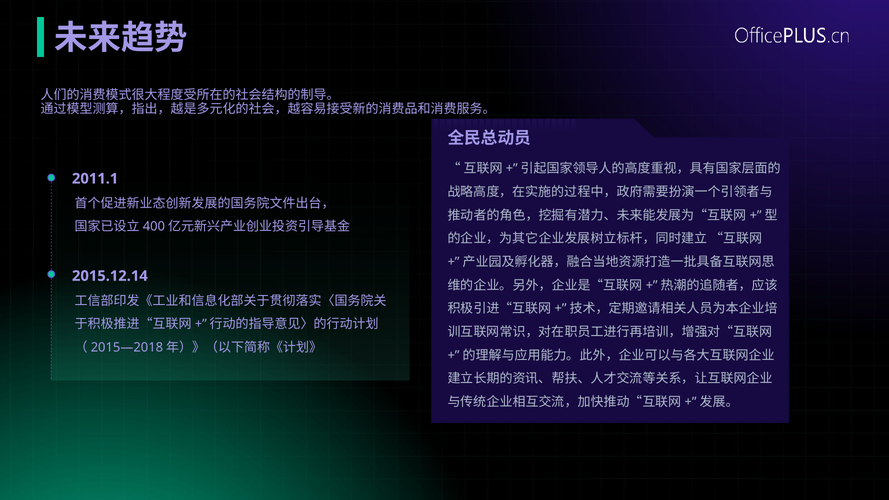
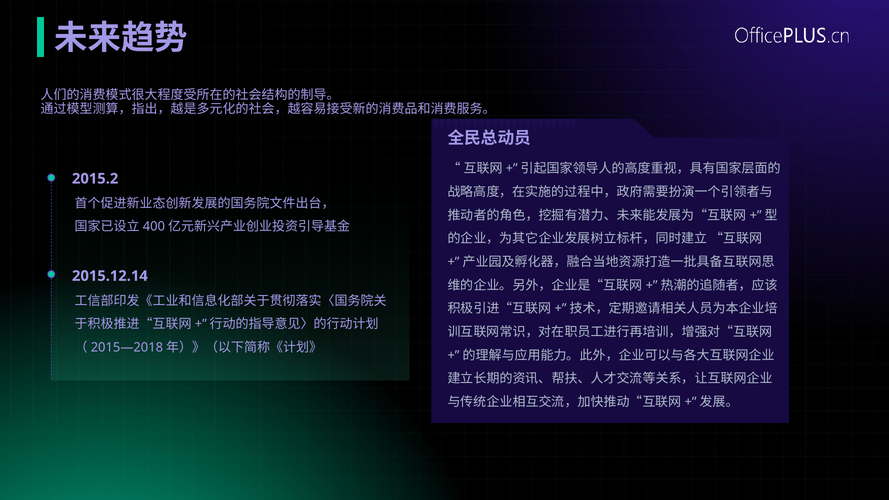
2011.1: 2011.1 -> 2015.2
